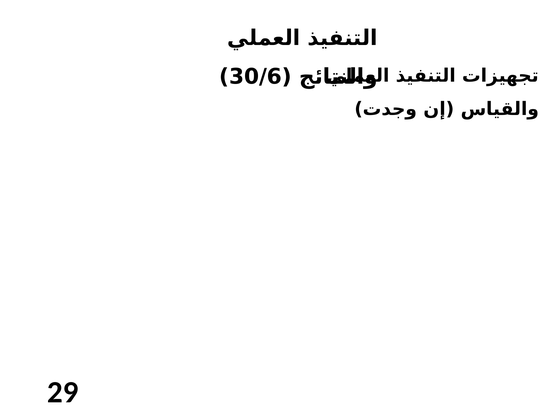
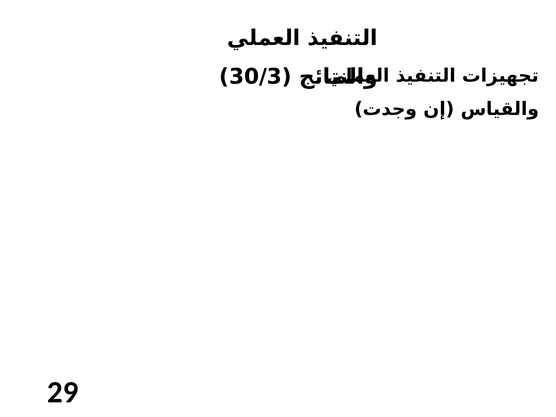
30/6: 30/6 -> 30/3
